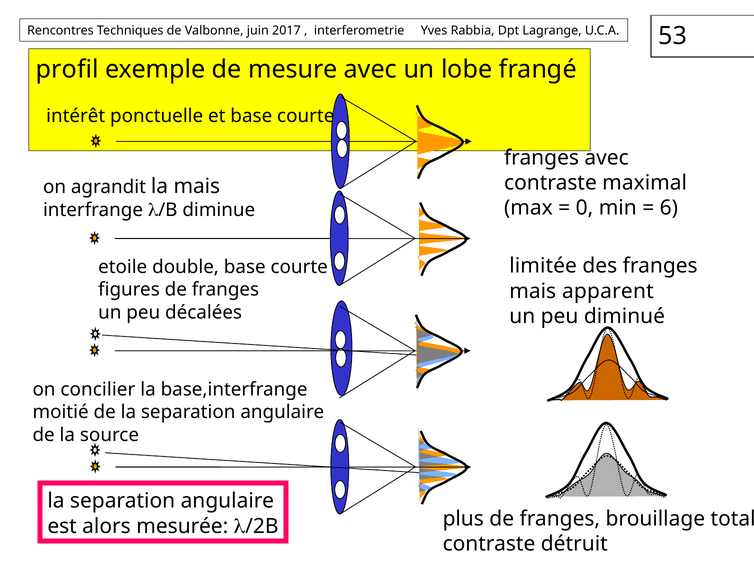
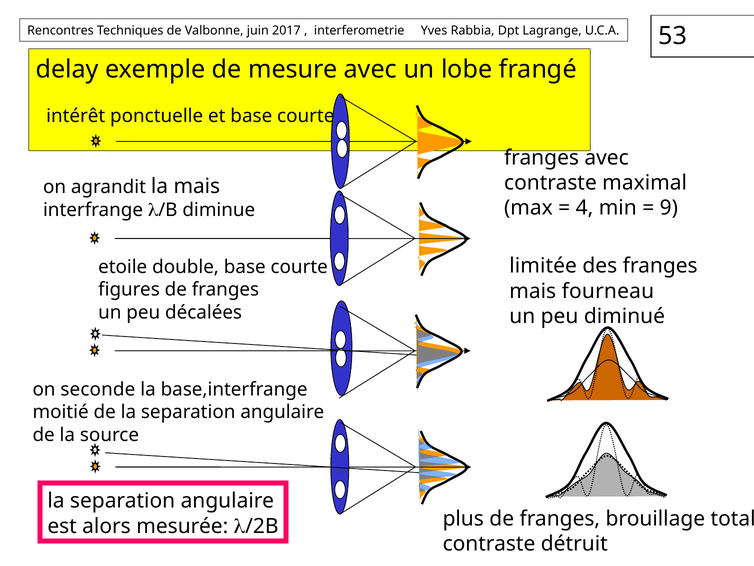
profil: profil -> delay
0: 0 -> 4
6: 6 -> 9
apparent: apparent -> fourneau
concilier: concilier -> seconde
